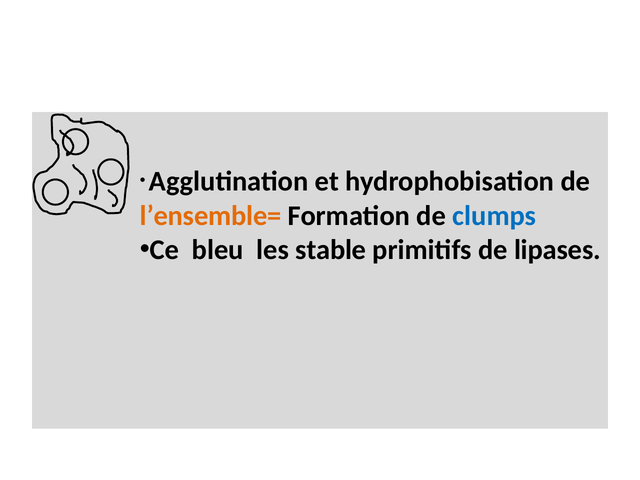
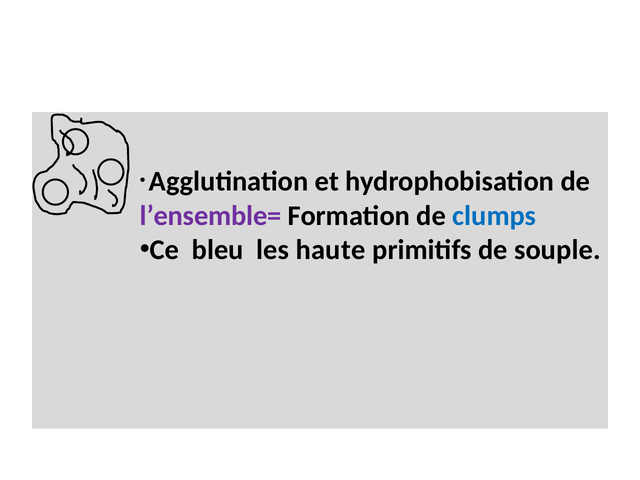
l’ensemble= colour: orange -> purple
stable: stable -> haute
lipases: lipases -> souple
